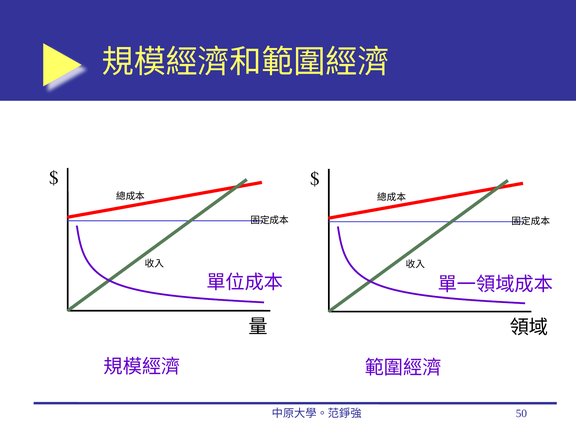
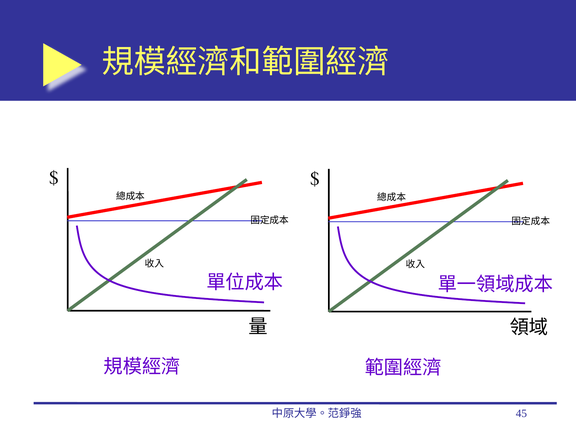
50: 50 -> 45
